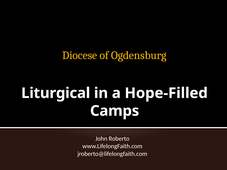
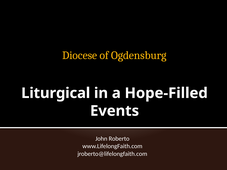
Camps: Camps -> Events
